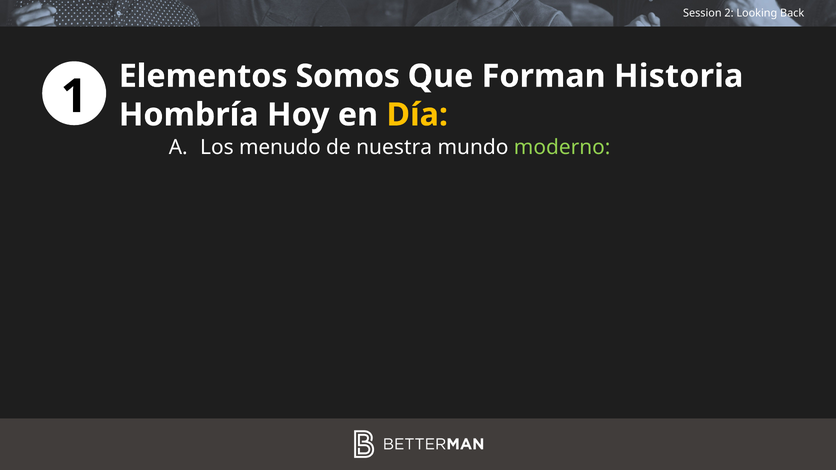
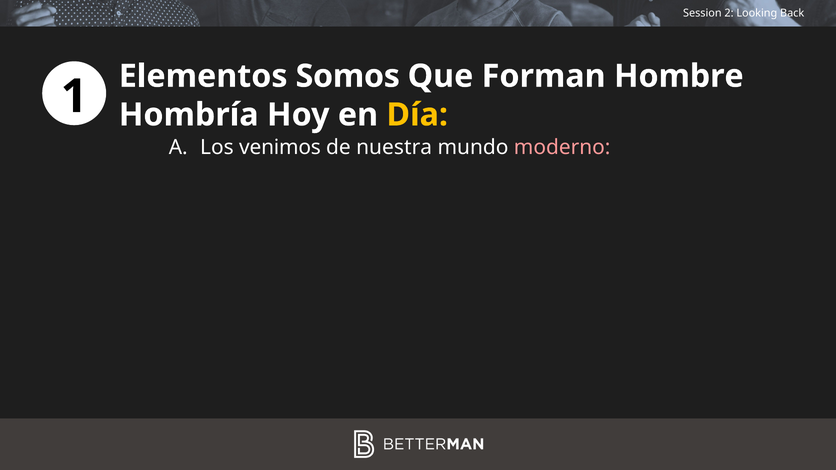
Historia: Historia -> Hombre
menudo: menudo -> venimos
moderno colour: light green -> pink
